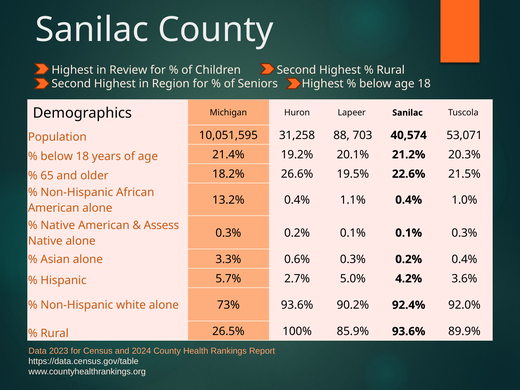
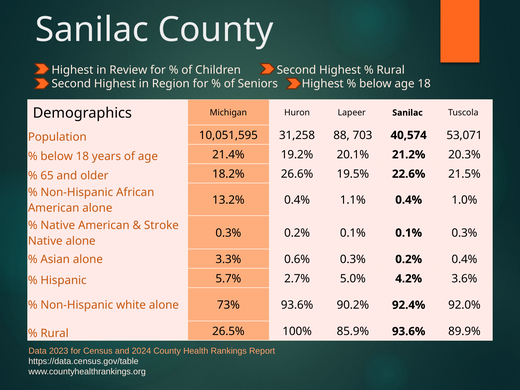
Assess: Assess -> Stroke
